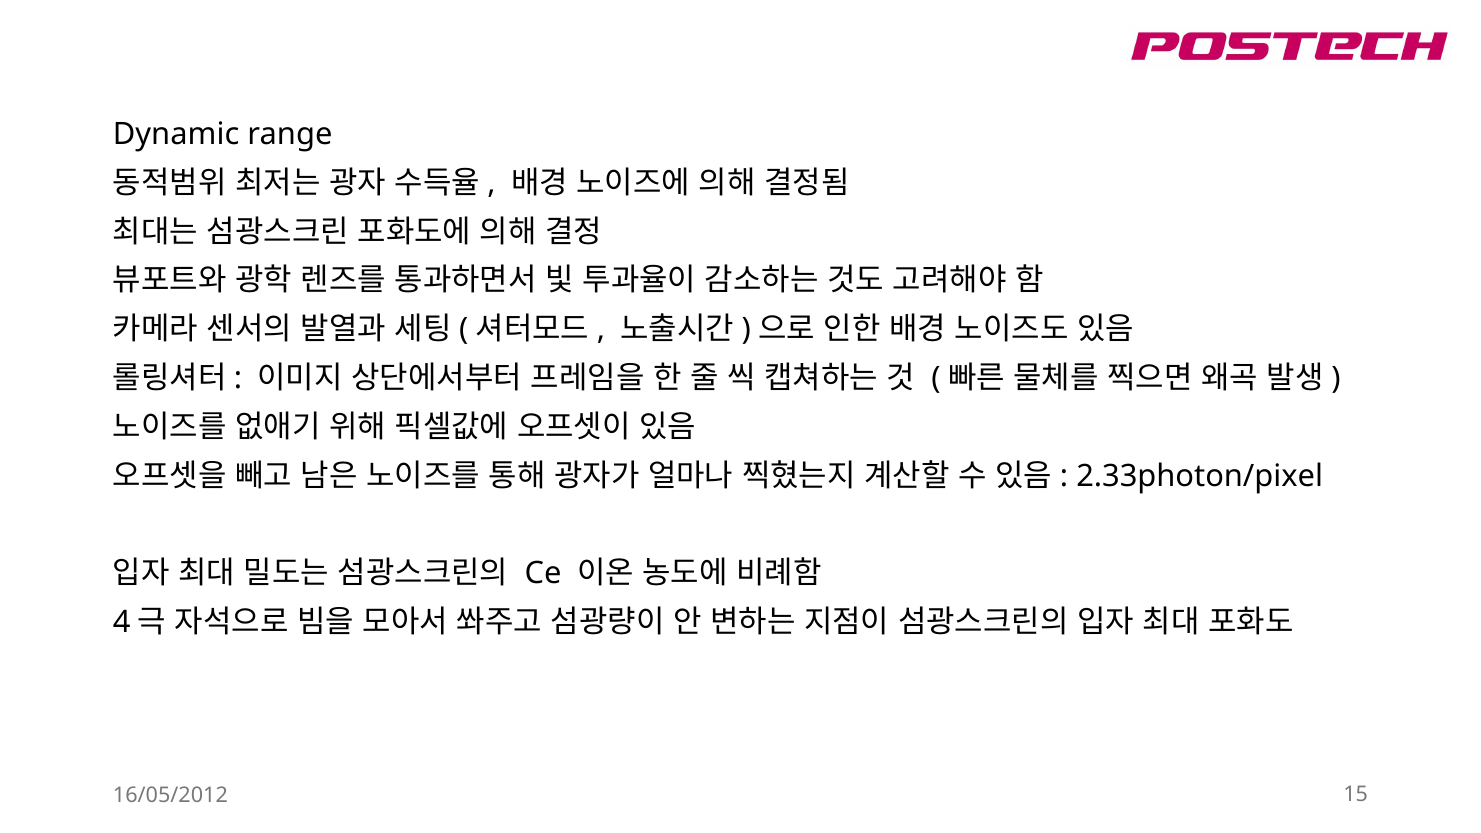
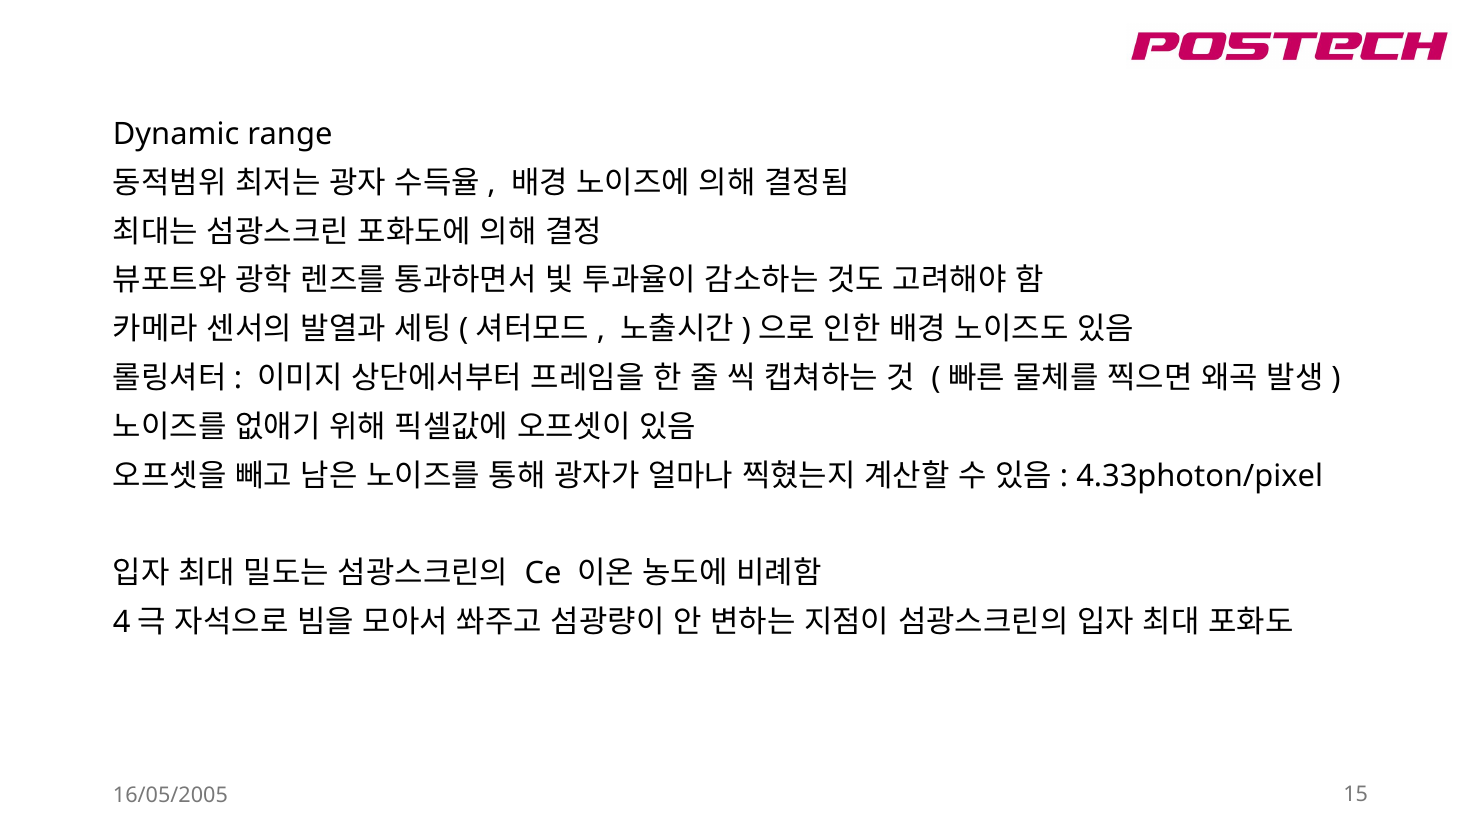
2.33photon/pixel: 2.33photon/pixel -> 4.33photon/pixel
16/05/2012: 16/05/2012 -> 16/05/2005
